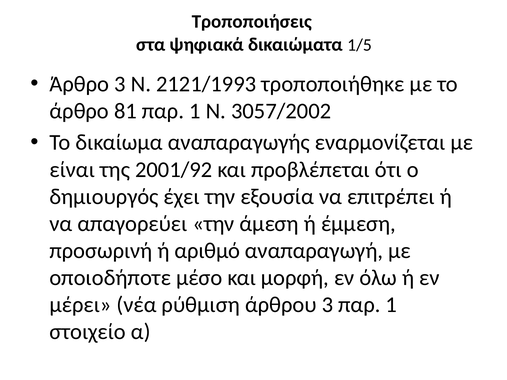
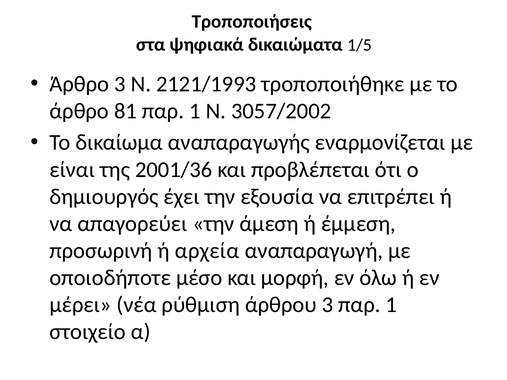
2001/92: 2001/92 -> 2001/36
αριθμό: αριθμό -> αρχεία
